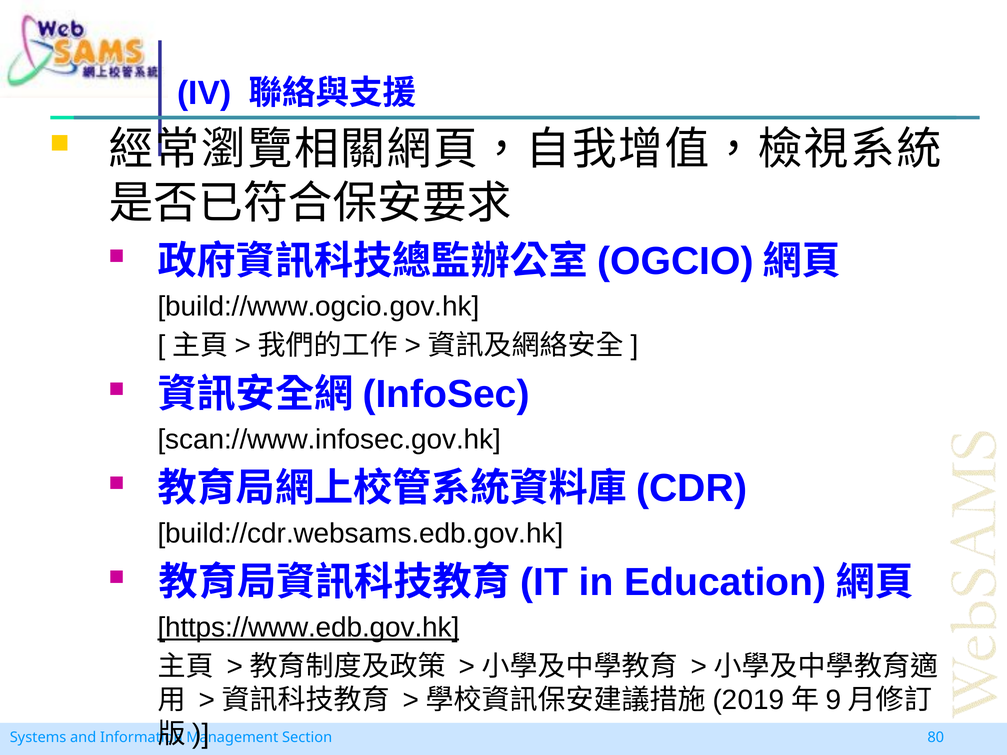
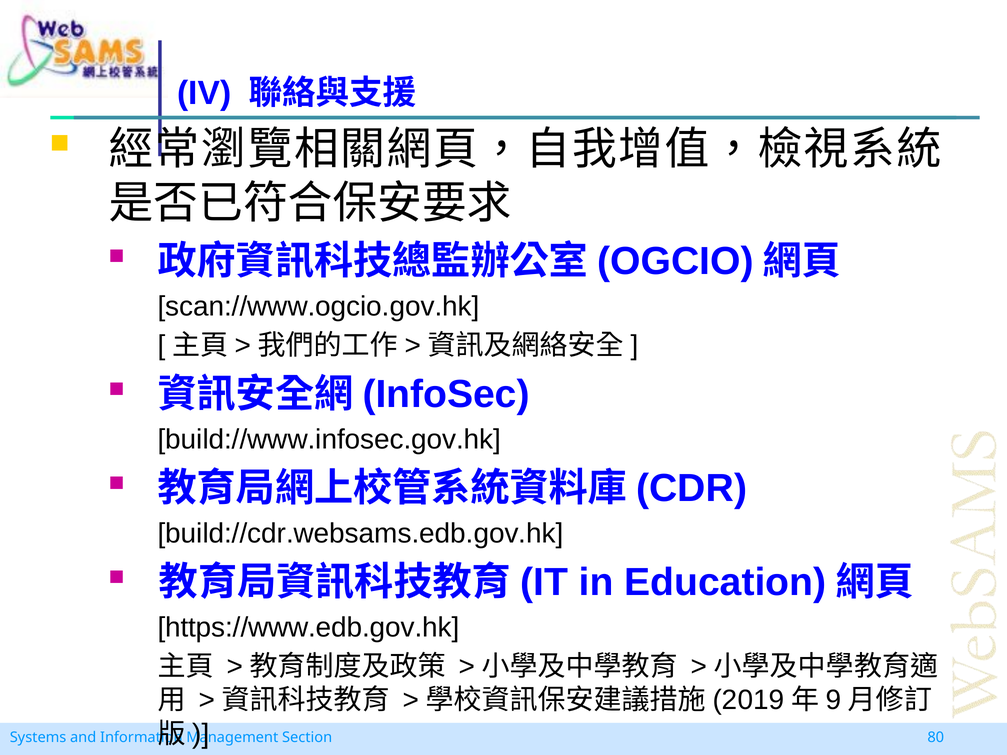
build://www.ogcio.gov.hk: build://www.ogcio.gov.hk -> scan://www.ogcio.gov.hk
scan://www.infosec.gov.hk: scan://www.infosec.gov.hk -> build://www.infosec.gov.hk
https://www.edb.gov.hk underline: present -> none
